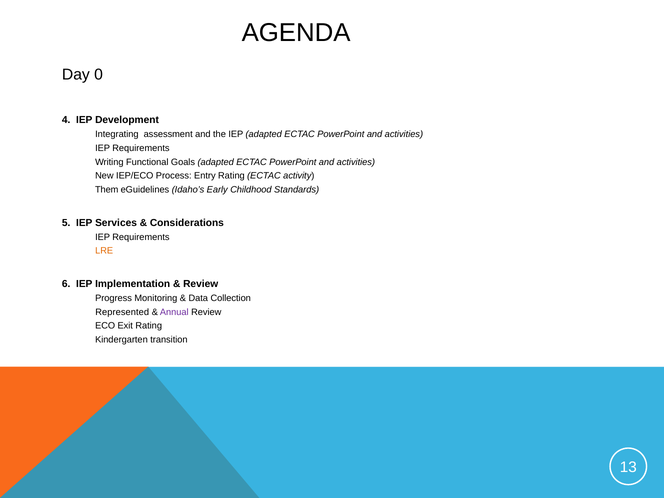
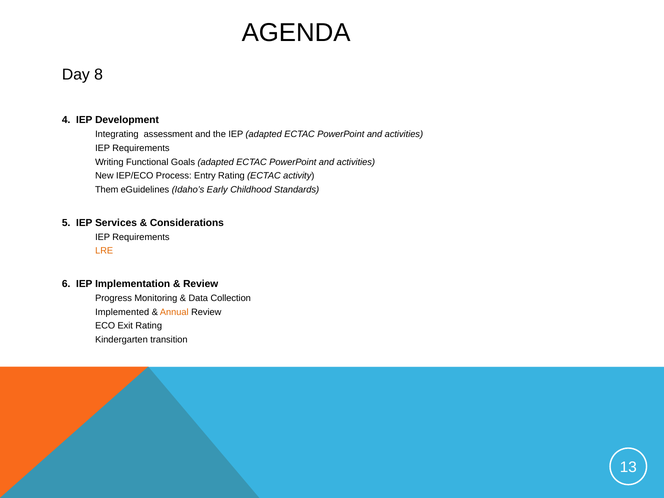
0: 0 -> 8
Represented: Represented -> Implemented
Annual colour: purple -> orange
